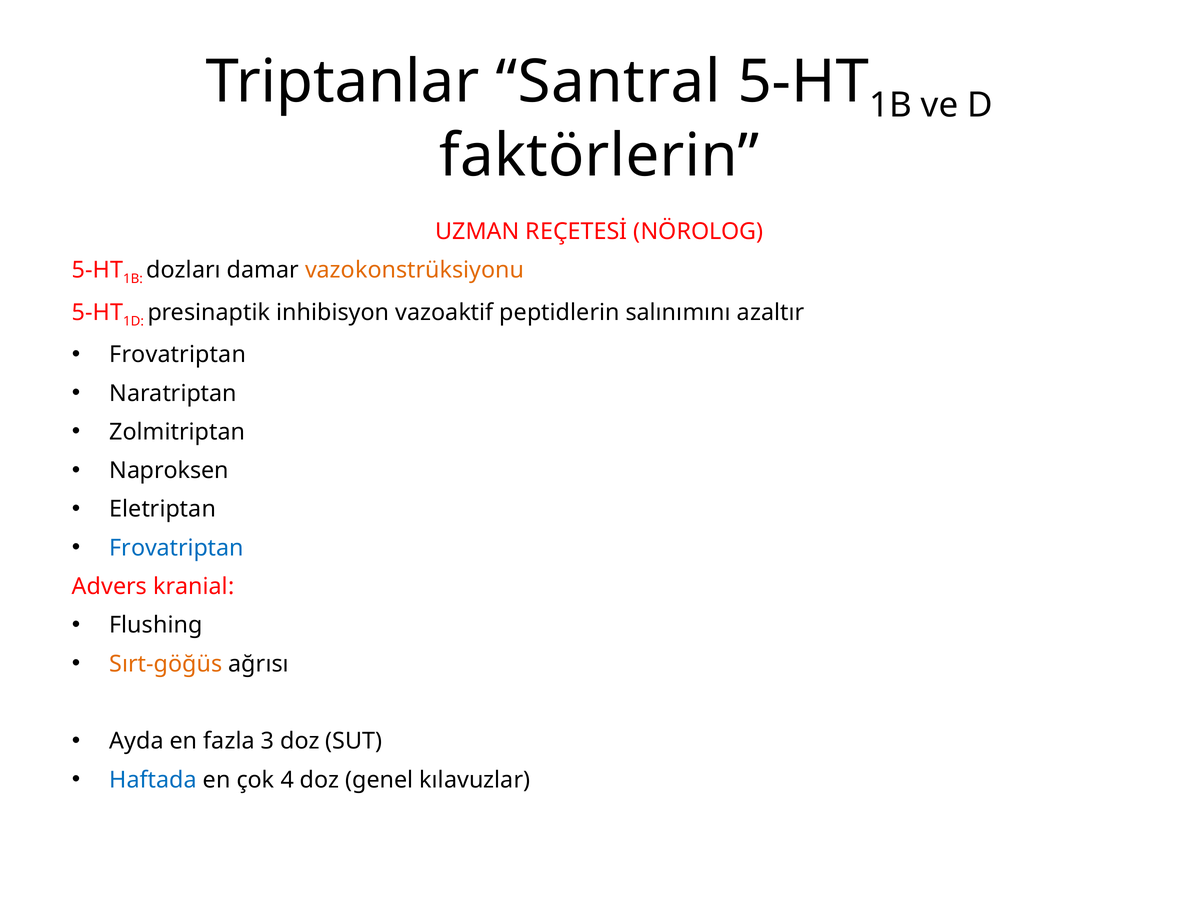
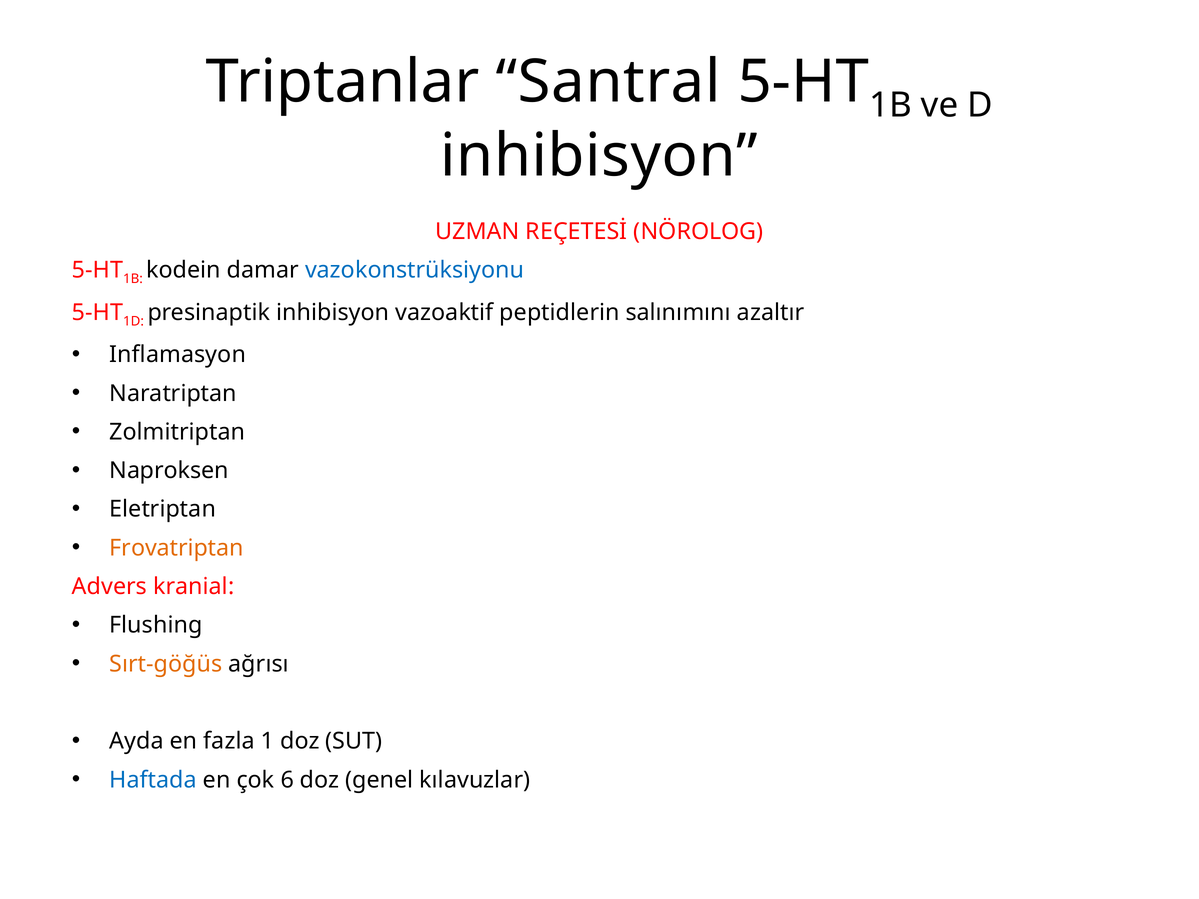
faktörlerin at (599, 156): faktörlerin -> inhibisyon
dozları: dozları -> kodein
vazokonstrüksiyonu colour: orange -> blue
Frovatriptan at (178, 355): Frovatriptan -> Inflamasyon
Frovatriptan at (177, 548) colour: blue -> orange
3: 3 -> 1
4: 4 -> 6
